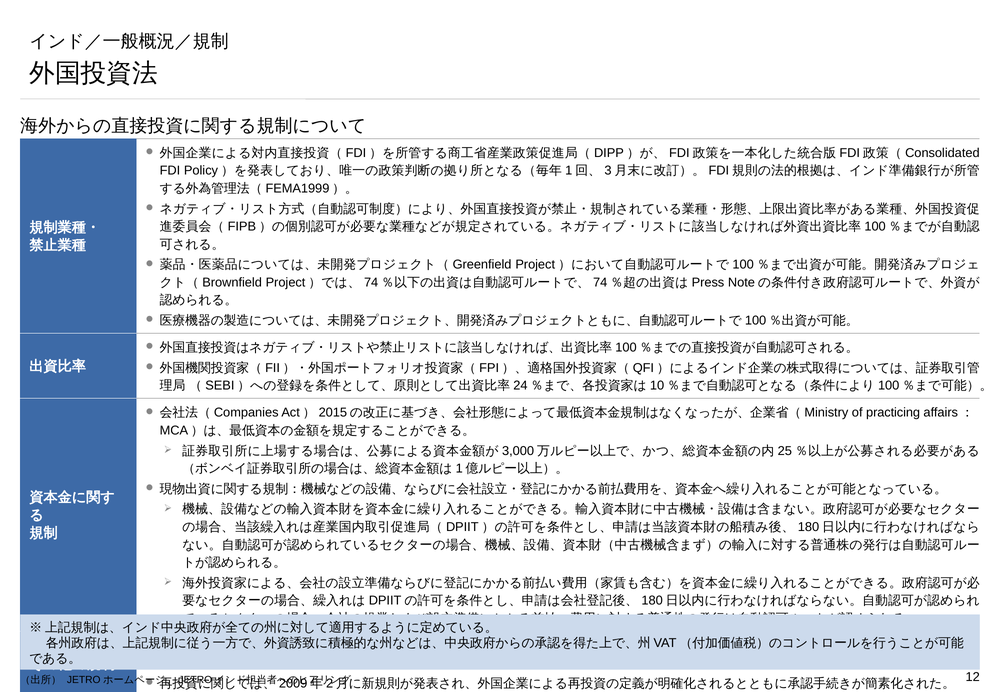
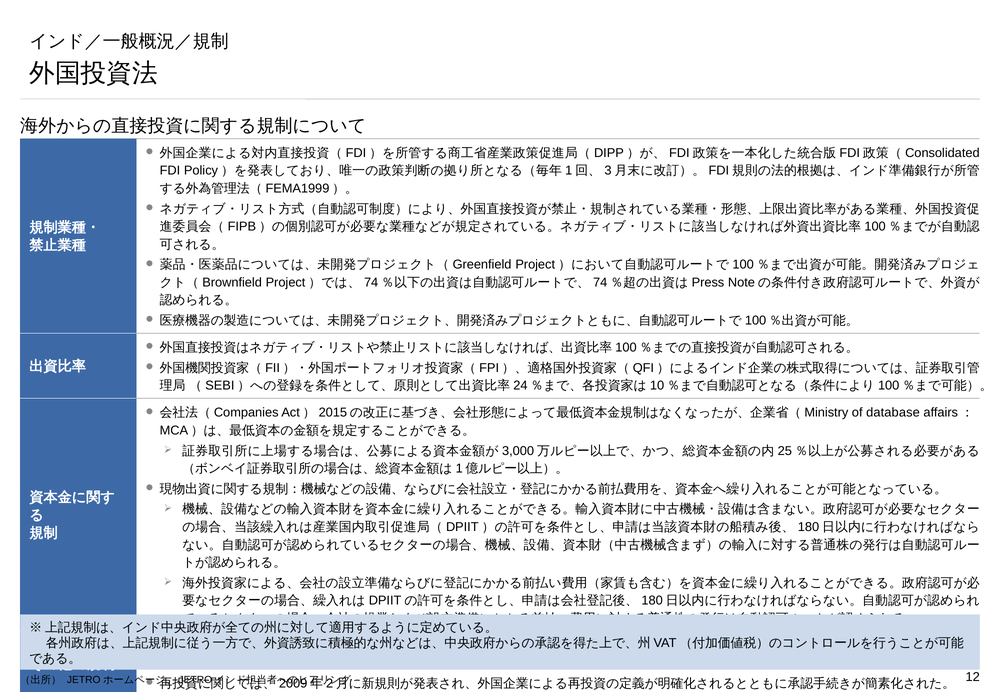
practicing: practicing -> database
